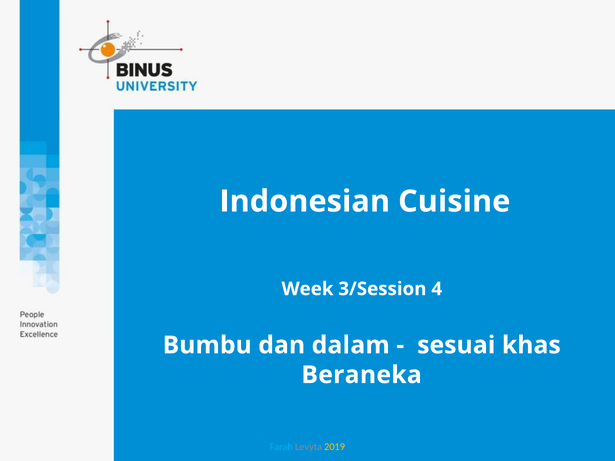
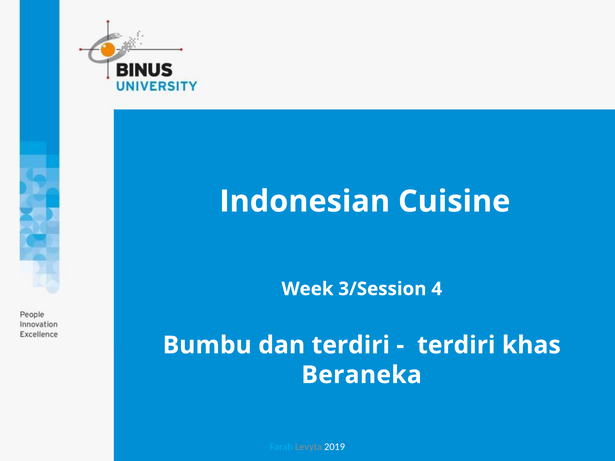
dan dalam: dalam -> terdiri
sesuai at (456, 345): sesuai -> terdiri
2019 colour: yellow -> white
